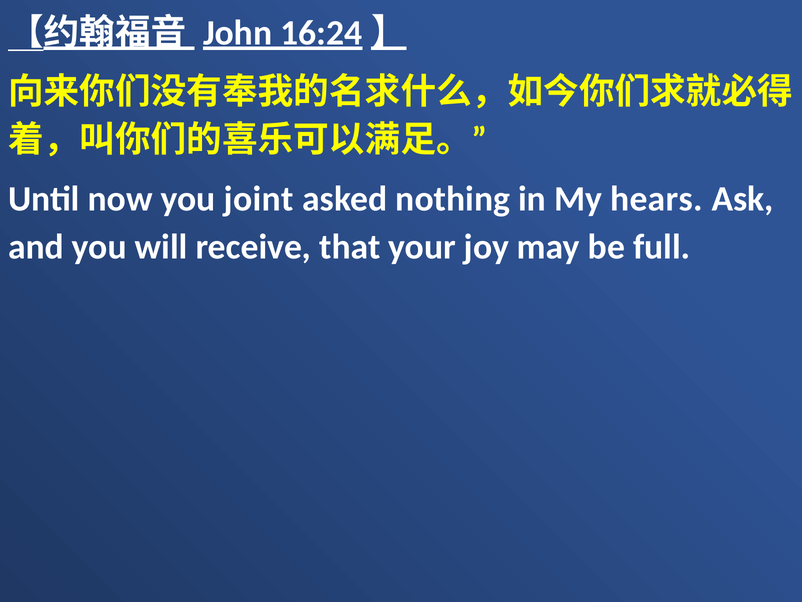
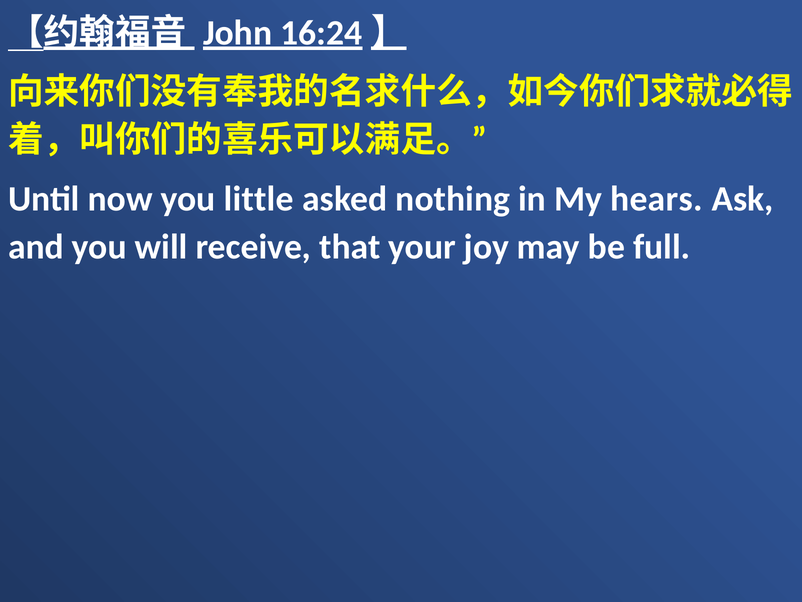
joint: joint -> little
